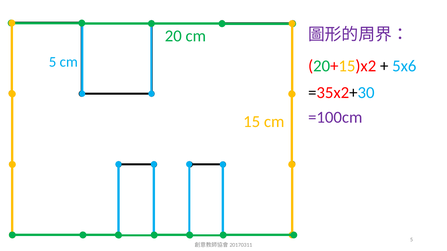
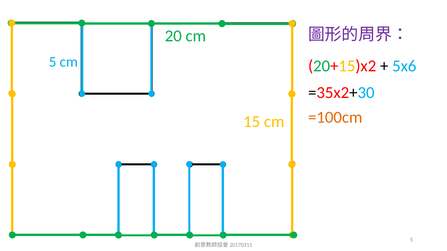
=100cm colour: purple -> orange
